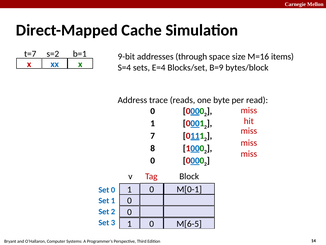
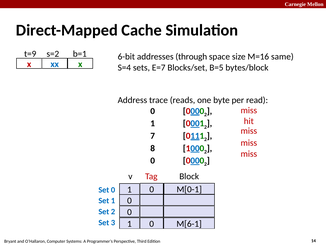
t=7: t=7 -> t=9
9-bit: 9-bit -> 6-bit
items: items -> same
E=4: E=4 -> E=7
B=9: B=9 -> B=5
M[6-5: M[6-5 -> M[6-1
